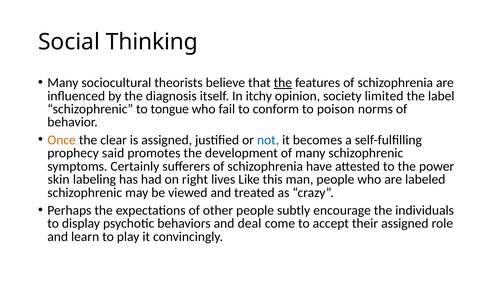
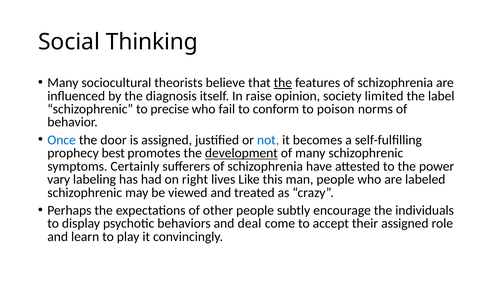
itchy: itchy -> raise
tongue: tongue -> precise
Once colour: orange -> blue
clear: clear -> door
said: said -> best
development underline: none -> present
skin: skin -> vary
